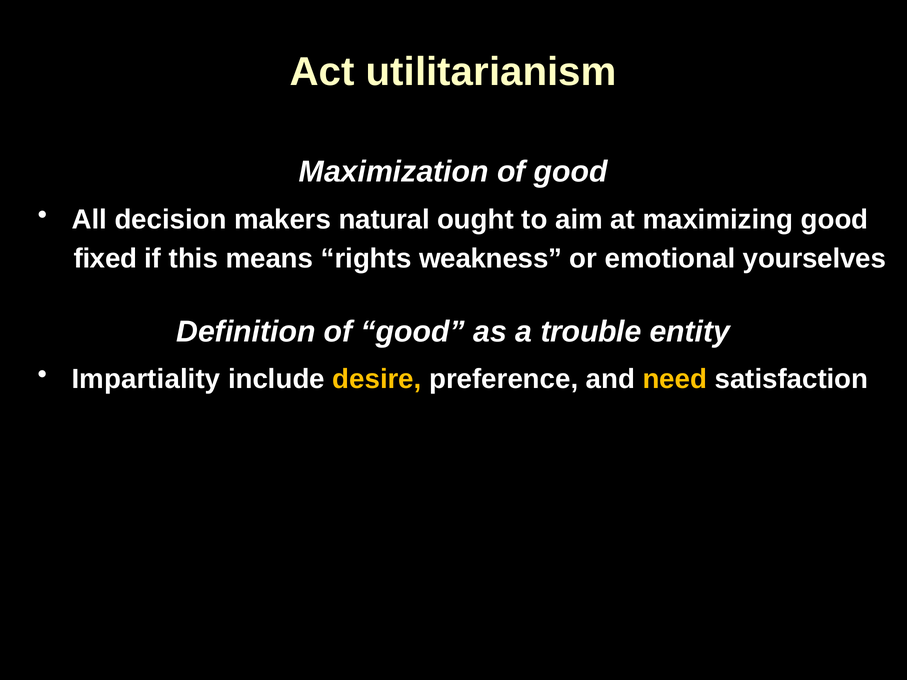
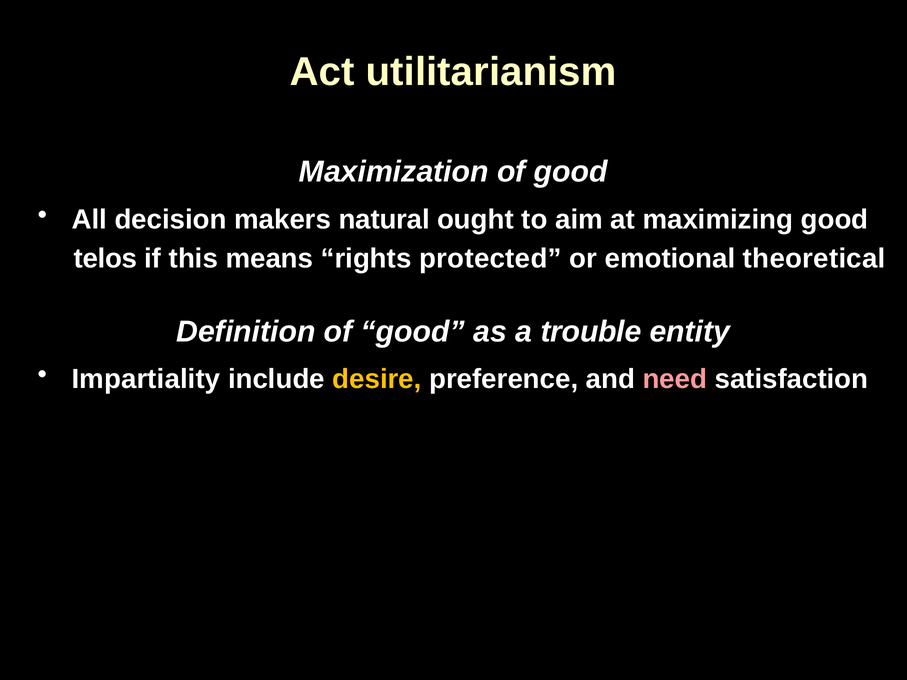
fixed: fixed -> telos
weakness: weakness -> protected
yourselves: yourselves -> theoretical
need colour: yellow -> pink
